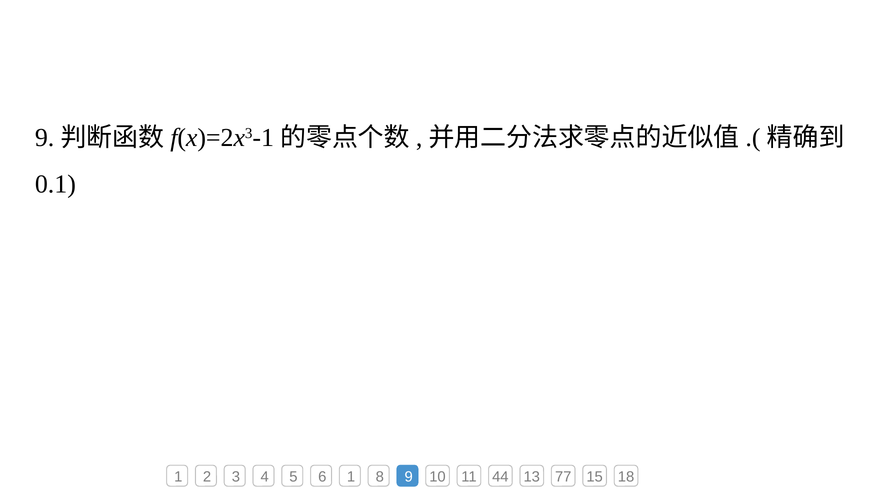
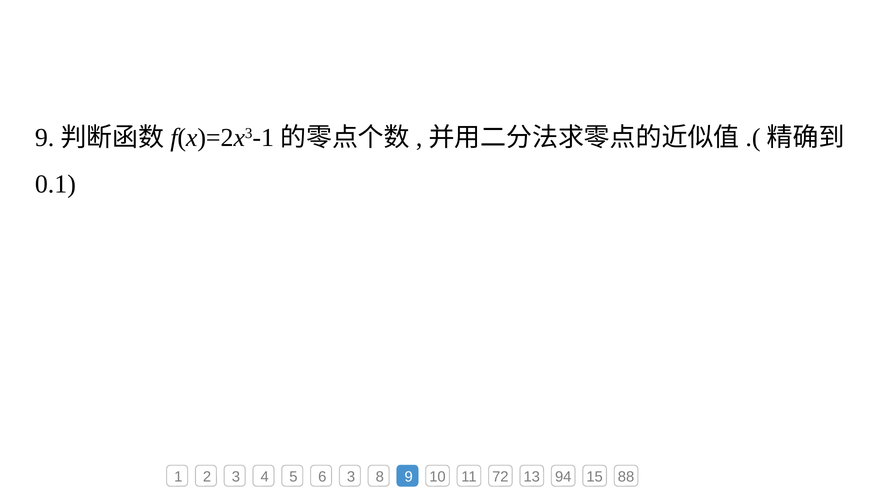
6 1: 1 -> 3
44: 44 -> 72
77: 77 -> 94
18: 18 -> 88
